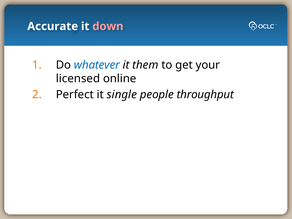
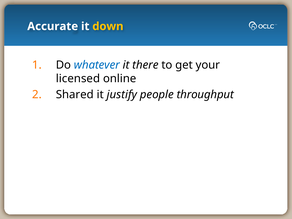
down colour: pink -> yellow
them: them -> there
Perfect: Perfect -> Shared
single: single -> justify
